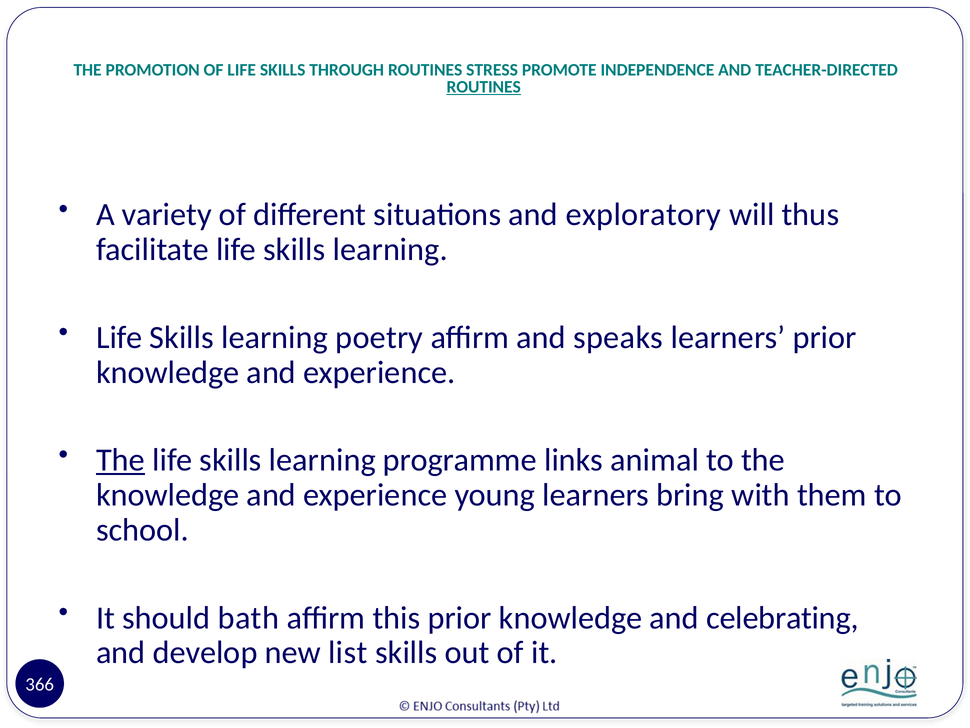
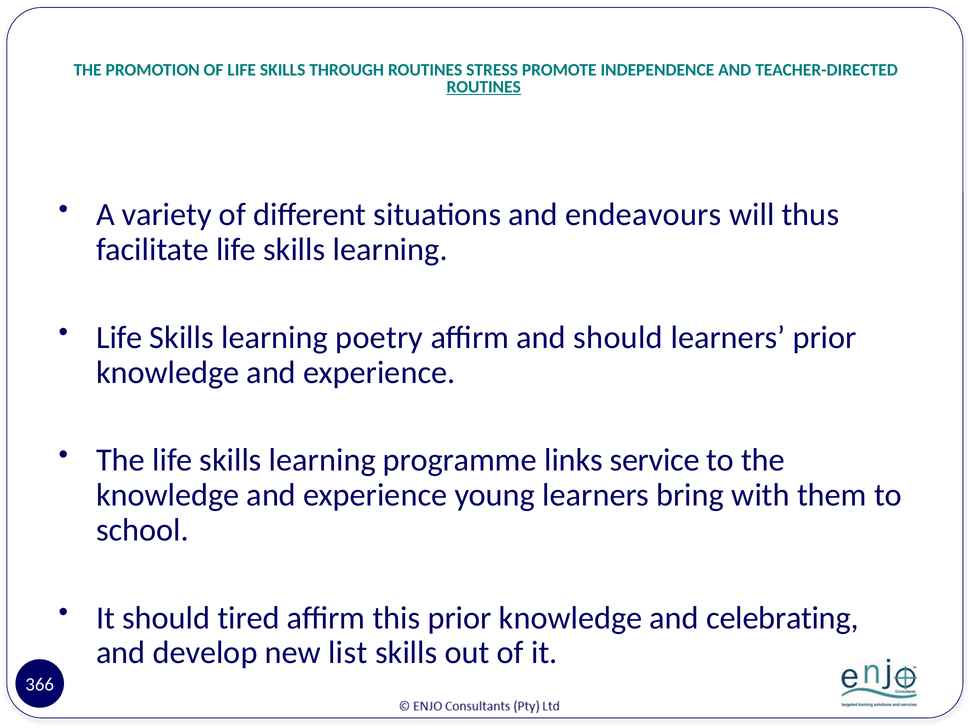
exploratory: exploratory -> endeavours
and speaks: speaks -> should
The at (120, 460) underline: present -> none
animal: animal -> service
bath: bath -> tired
